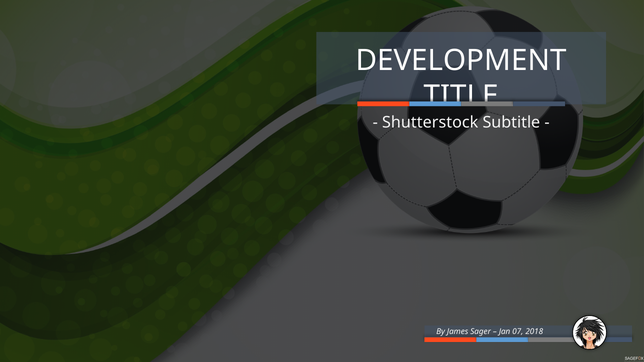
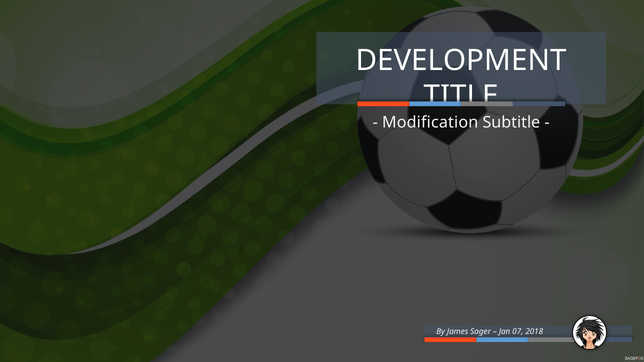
Shutterstock: Shutterstock -> Modification
